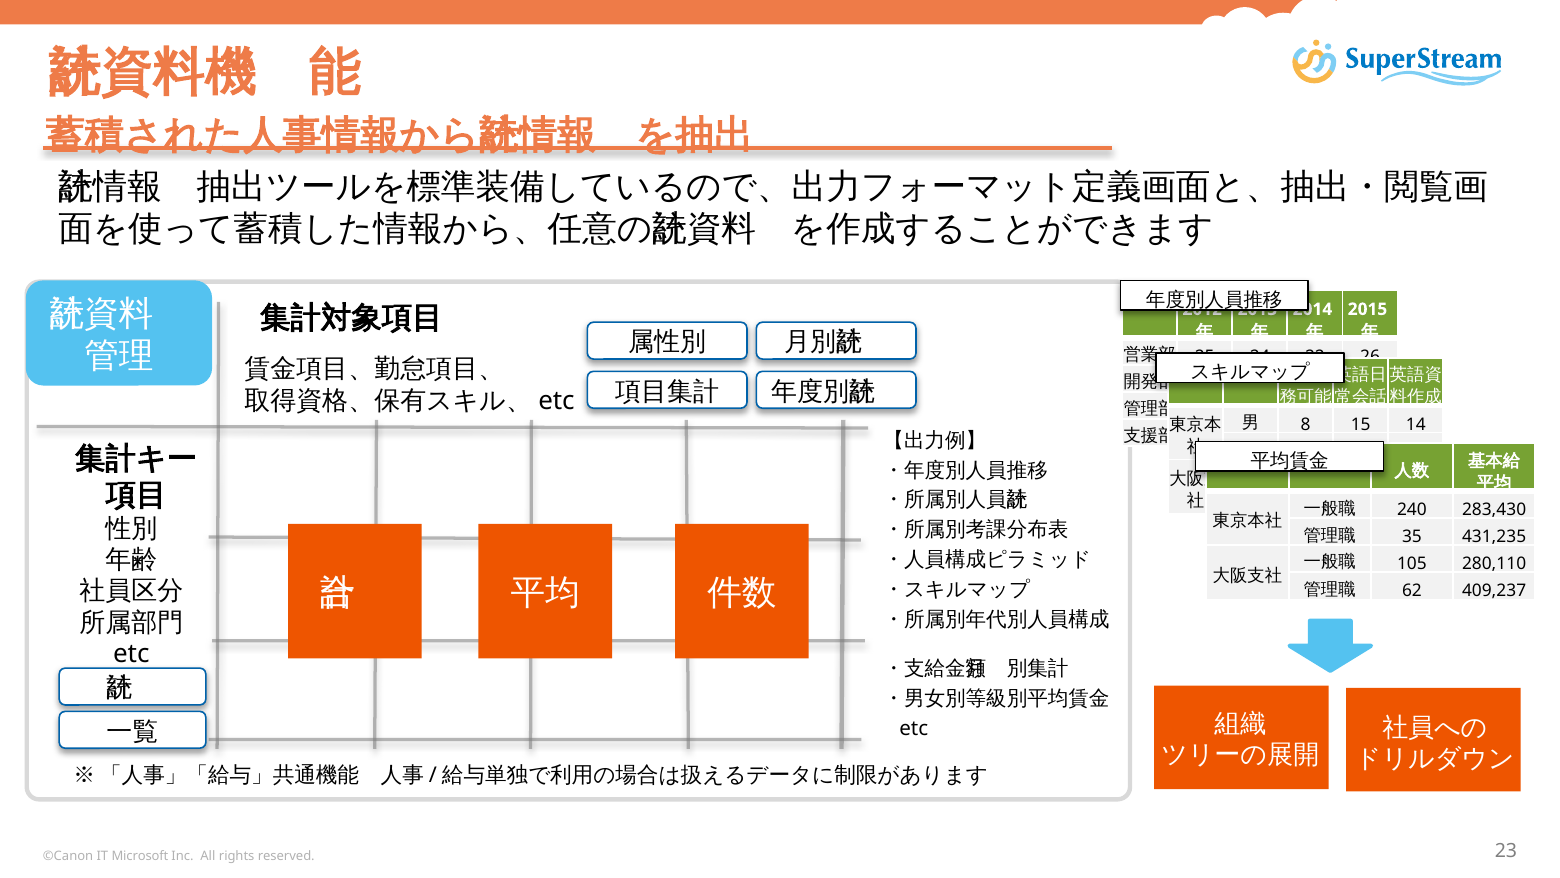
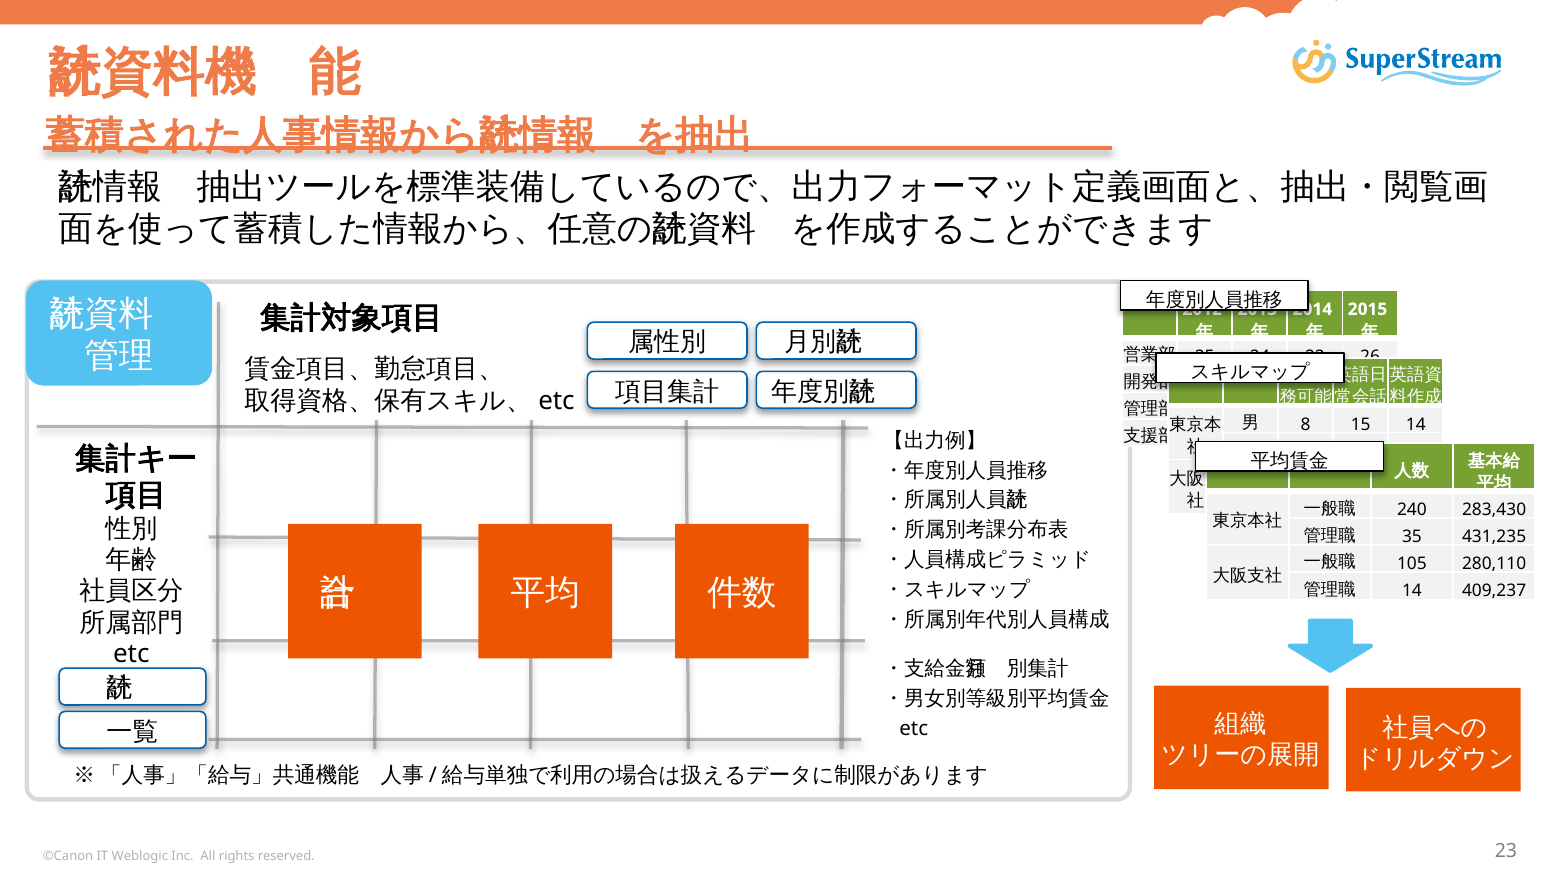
62 at (1412, 591): 62 -> 14
Microsoft: Microsoft -> Weblogic
